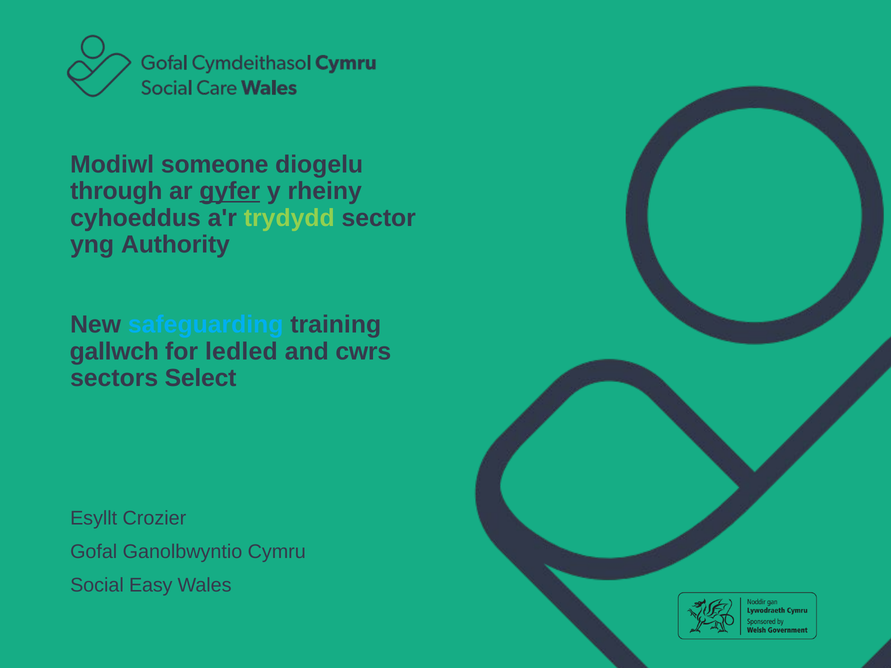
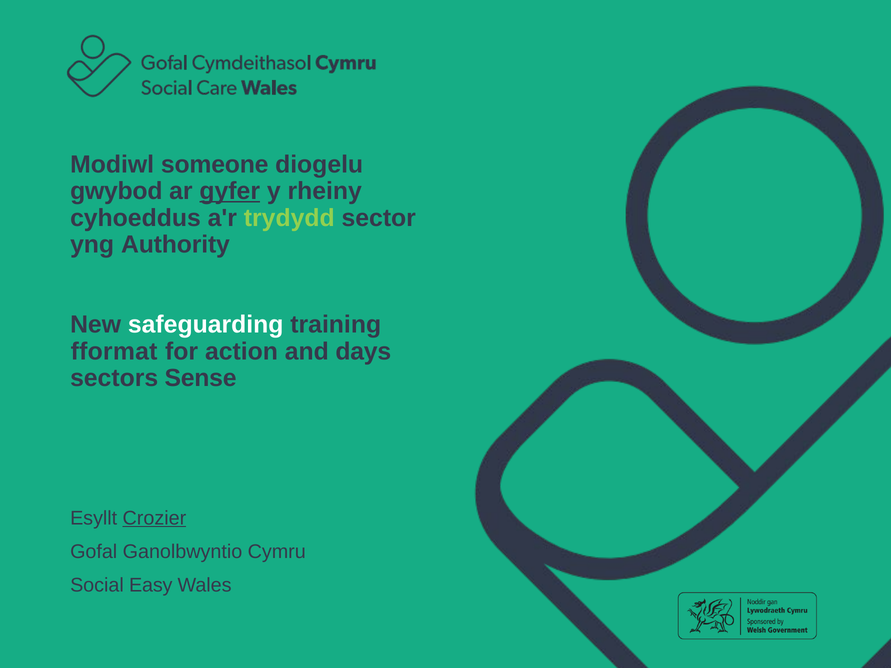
through: through -> gwybod
safeguarding colour: light blue -> white
gallwch: gallwch -> fformat
ledled: ledled -> action
cwrs: cwrs -> days
Select: Select -> Sense
Crozier underline: none -> present
